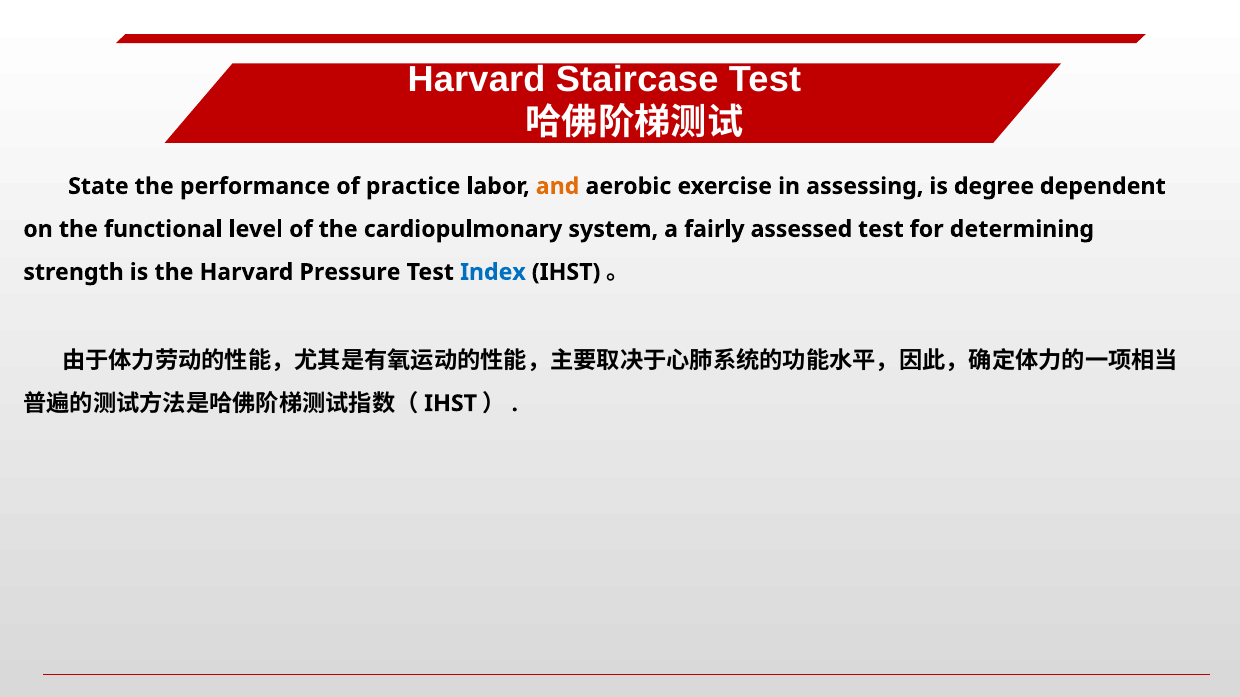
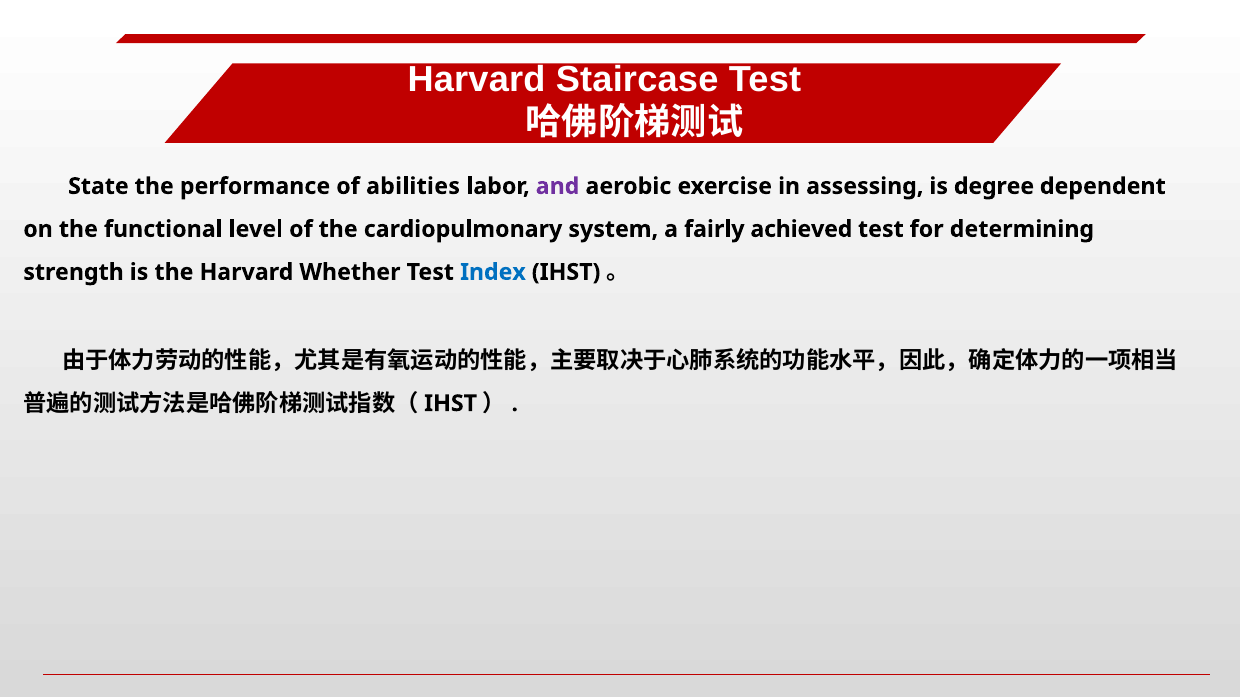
practice: practice -> abilities
and colour: orange -> purple
assessed: assessed -> achieved
Pressure: Pressure -> Whether
